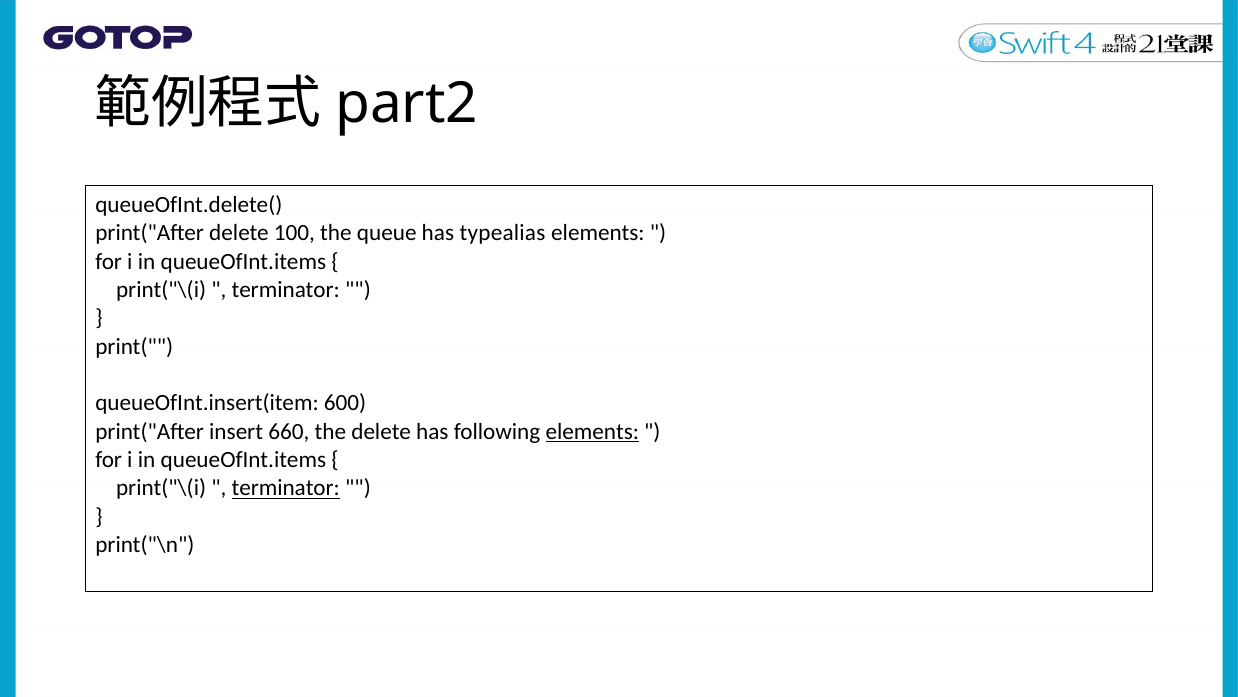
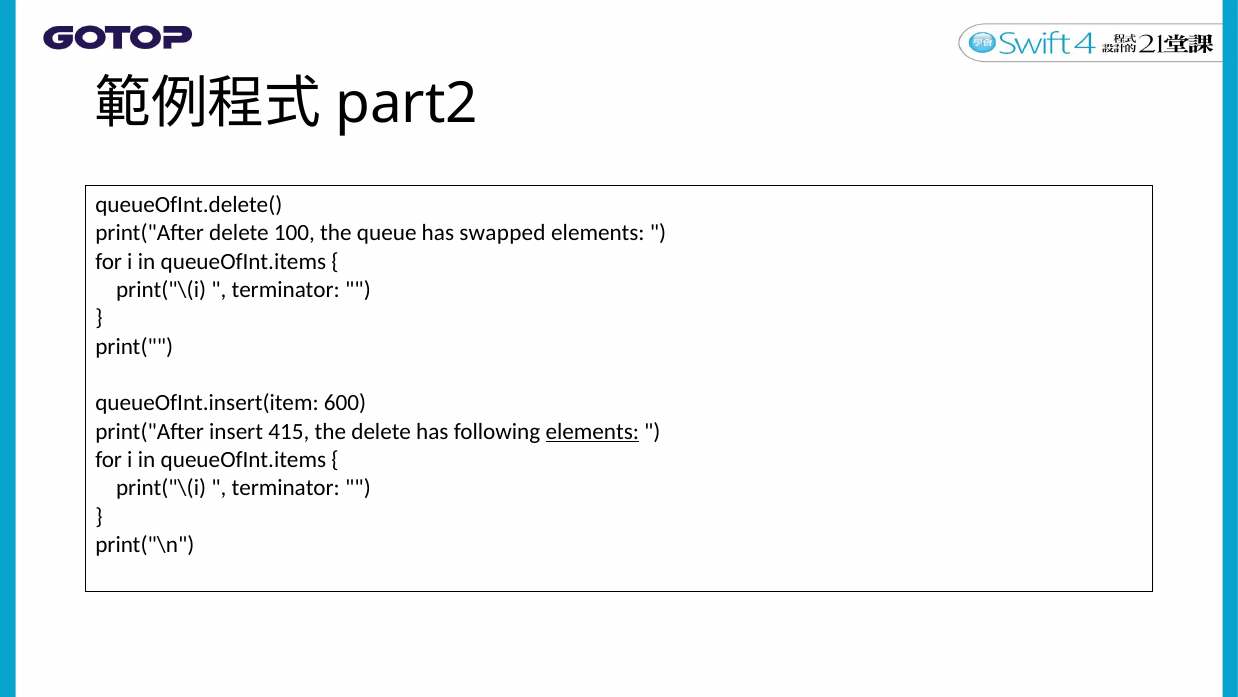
typealias: typealias -> swapped
660: 660 -> 415
terminator at (286, 488) underline: present -> none
